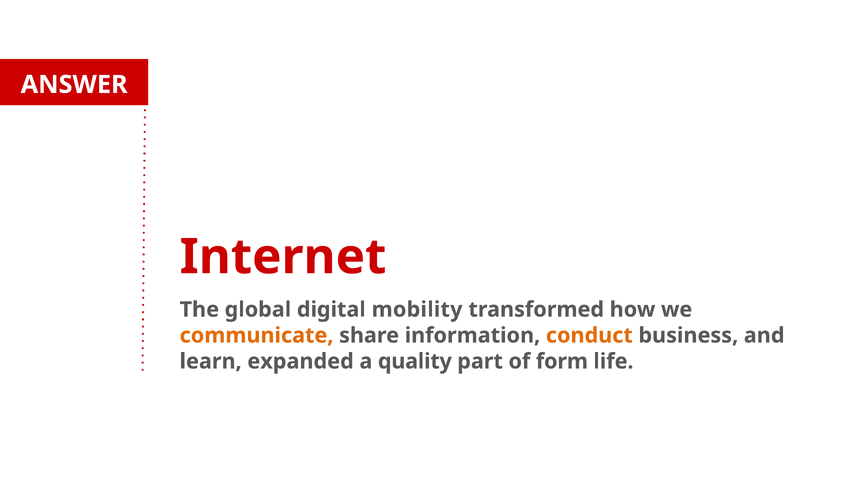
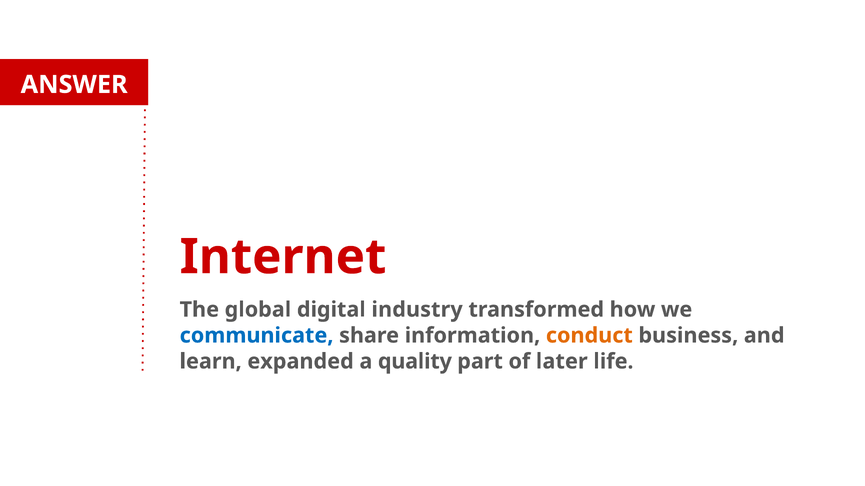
mobility: mobility -> industry
communicate colour: orange -> blue
form: form -> later
